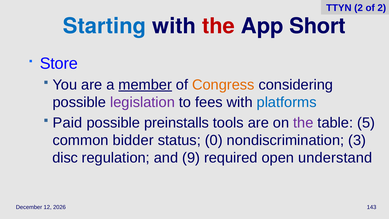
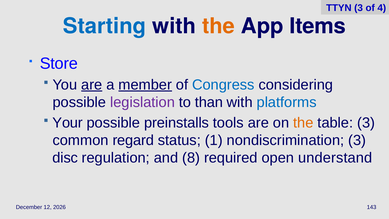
TTYN 2: 2 -> 3
of 2: 2 -> 4
the at (218, 26) colour: red -> orange
Short: Short -> Items
are at (92, 85) underline: none -> present
Congress colour: orange -> blue
fees: fees -> than
Paid: Paid -> Your
the at (303, 123) colour: purple -> orange
table 5: 5 -> 3
bidder: bidder -> regard
0: 0 -> 1
9: 9 -> 8
